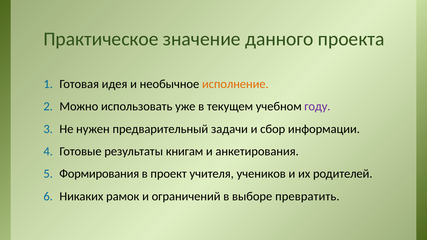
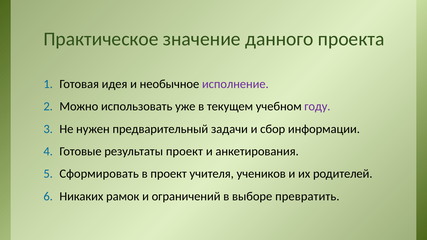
исполнение colour: orange -> purple
результаты книгам: книгам -> проект
Формирования: Формирования -> Сформировать
